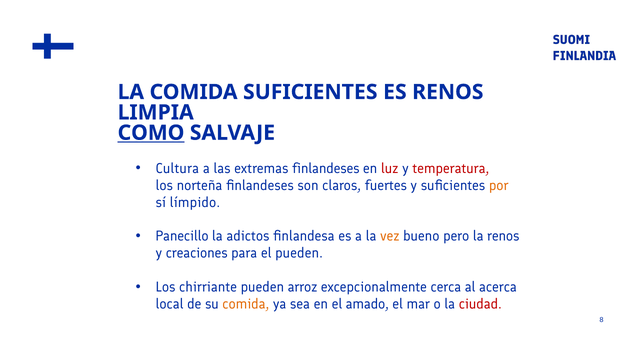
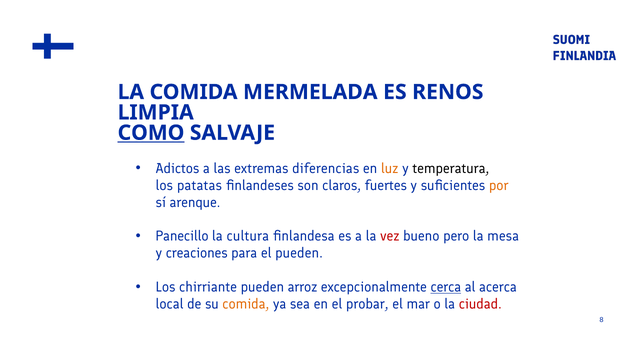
COMIDA SUFICIENTES: SUFICIENTES -> MERMELADA
Cultura: Cultura -> Adictos
extremas finlandeses: finlandeses -> diferencias
luz colour: red -> orange
temperatura colour: red -> black
norteña: norteña -> patatas
límpido: límpido -> arenque
adictos: adictos -> cultura
vez colour: orange -> red
la renos: renos -> mesa
cerca underline: none -> present
amado: amado -> probar
